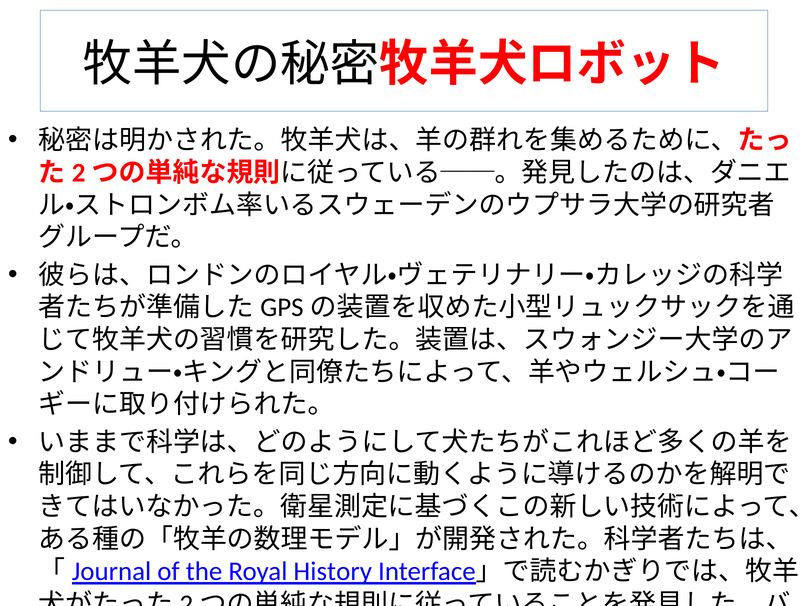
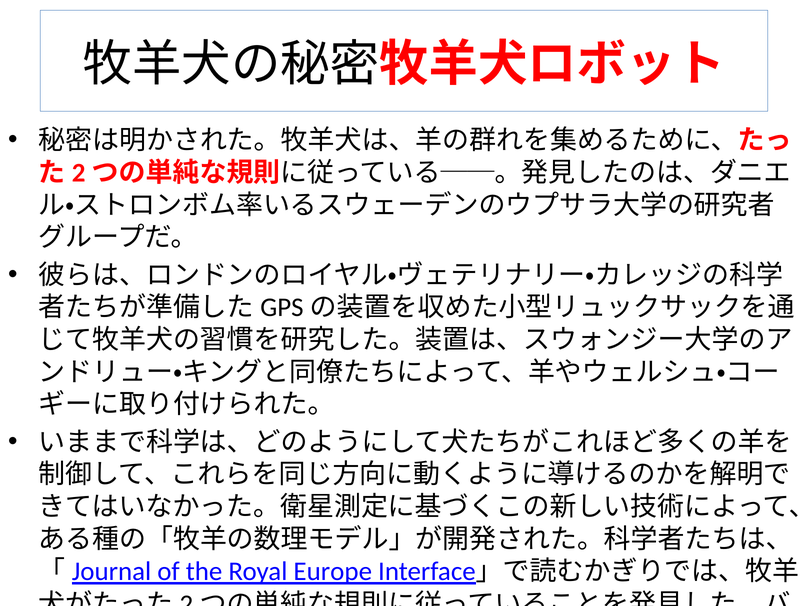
History: History -> Europe
